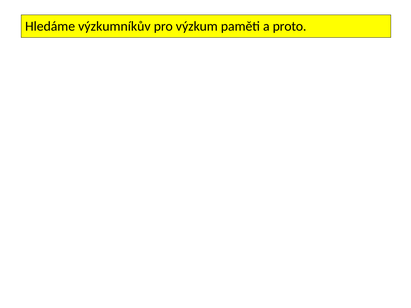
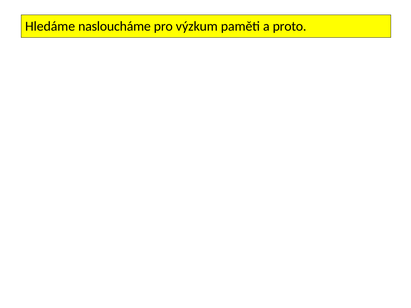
výzkumníkův: výzkumníkův -> nasloucháme
